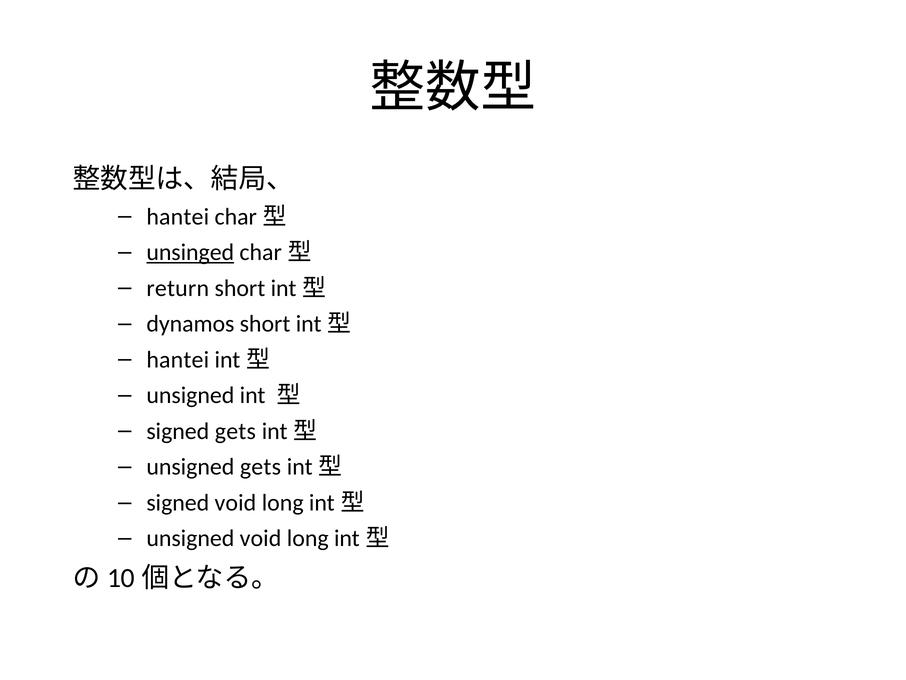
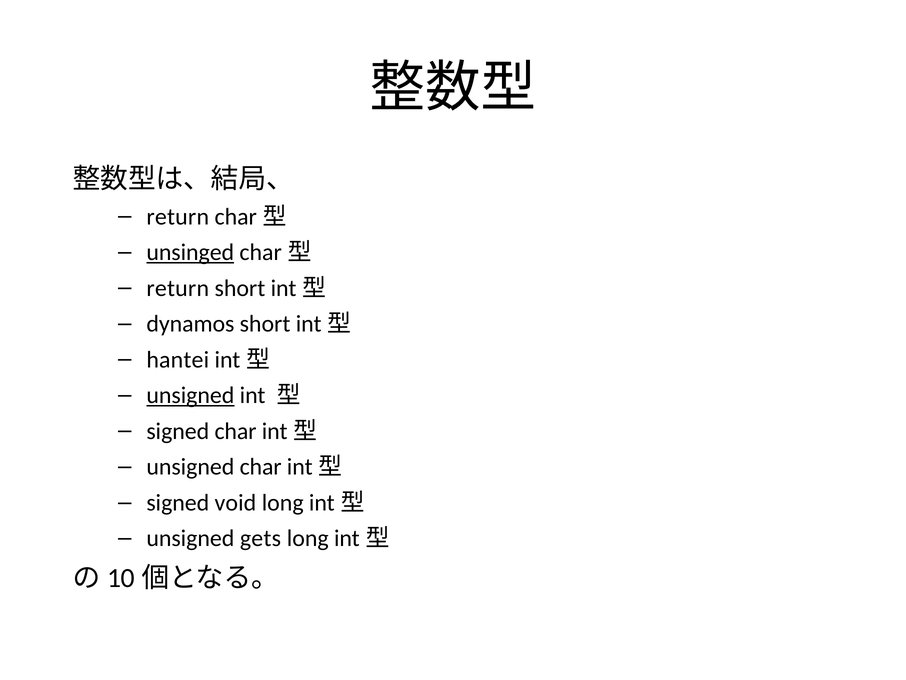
hantei at (178, 217): hantei -> return
unsigned at (190, 395) underline: none -> present
signed gets: gets -> char
unsigned gets: gets -> char
unsigned void: void -> gets
